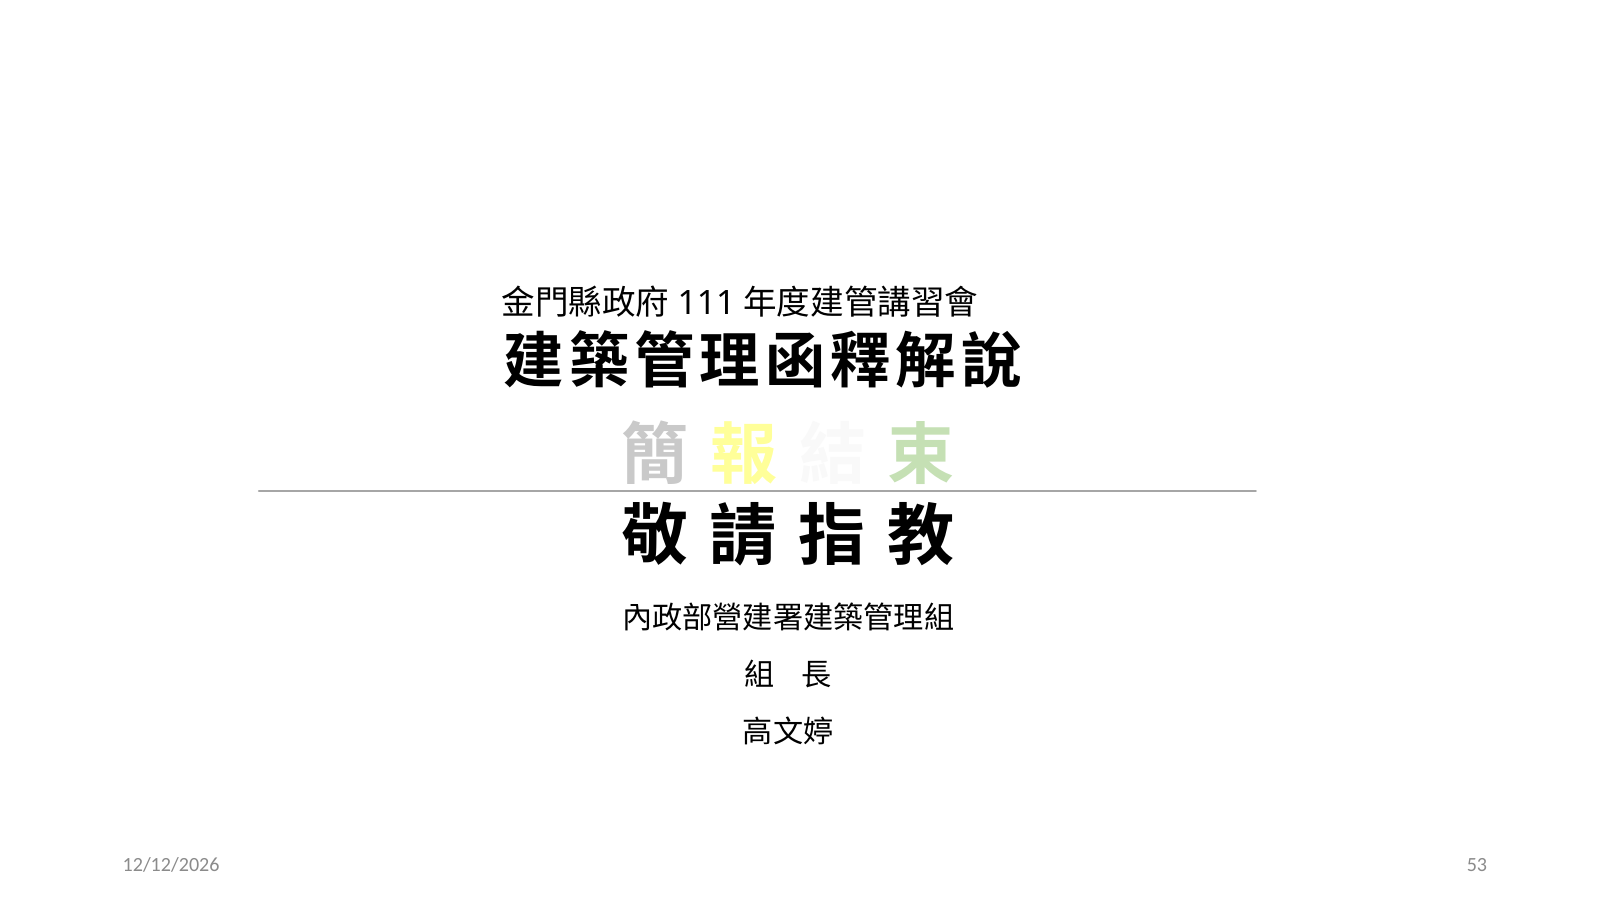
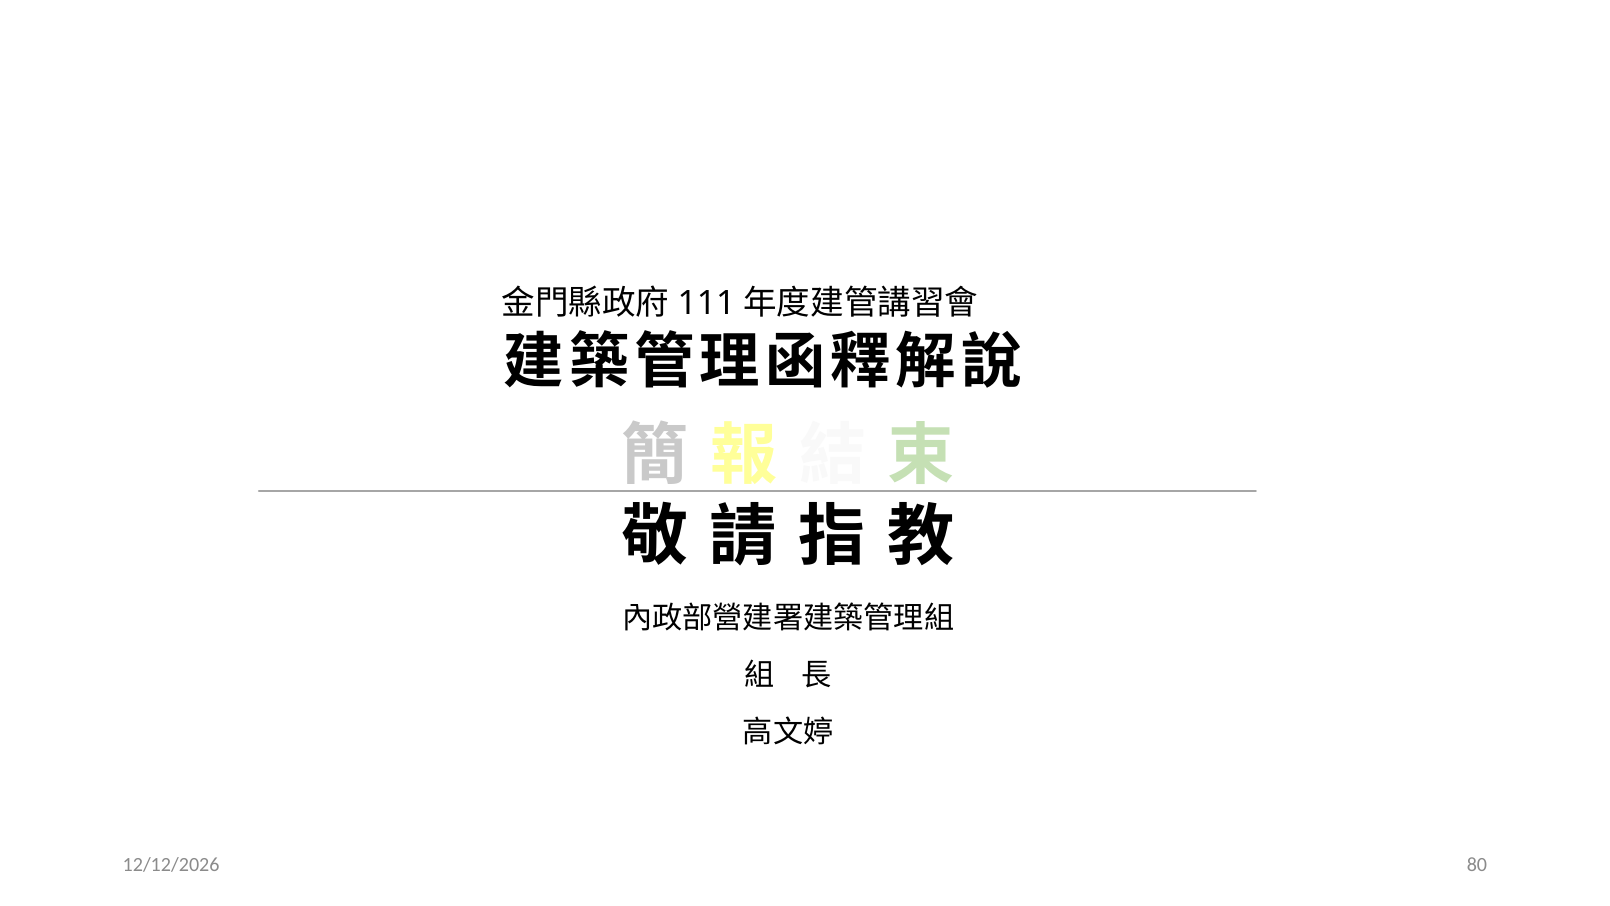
53: 53 -> 80
